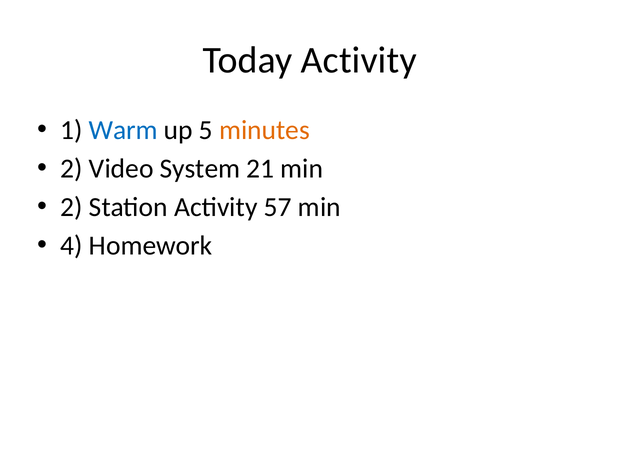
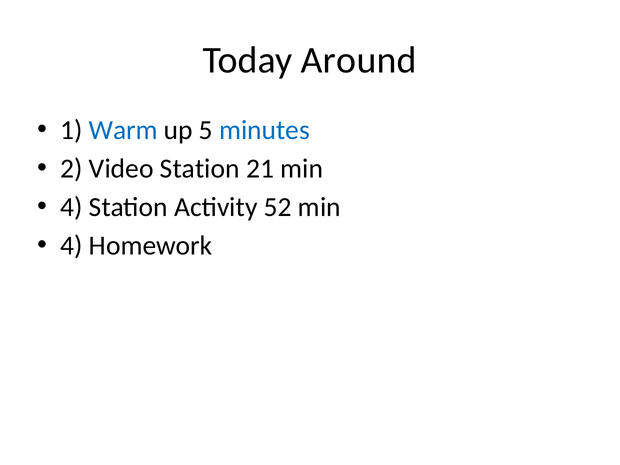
Today Activity: Activity -> Around
minutes colour: orange -> blue
Video System: System -> Station
2 at (72, 207): 2 -> 4
57: 57 -> 52
